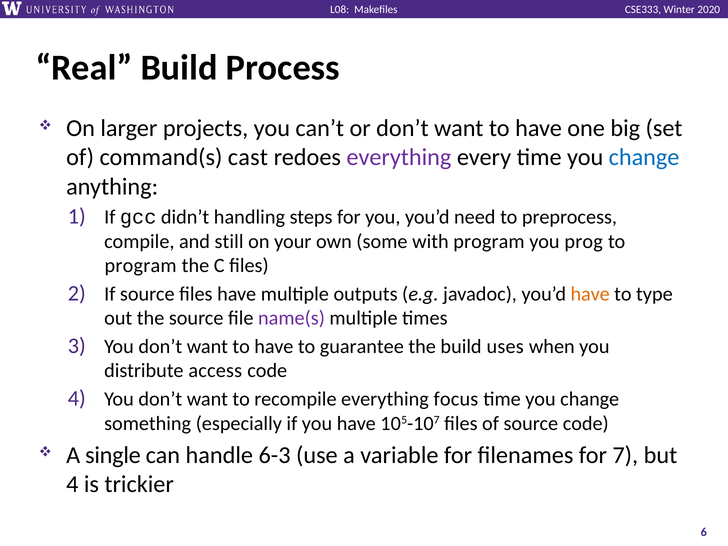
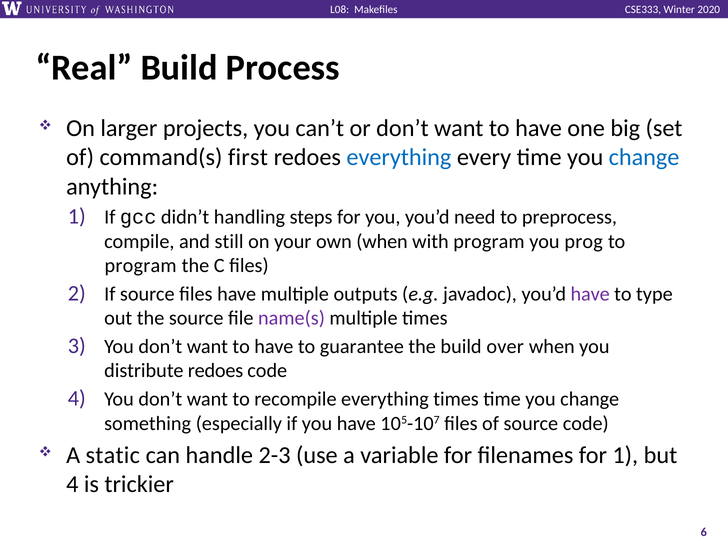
cast: cast -> first
everything at (399, 157) colour: purple -> blue
own some: some -> when
have at (590, 294) colour: orange -> purple
uses: uses -> over
distribute access: access -> redoes
everything focus: focus -> times
single: single -> static
6-3: 6-3 -> 2-3
for 7: 7 -> 1
